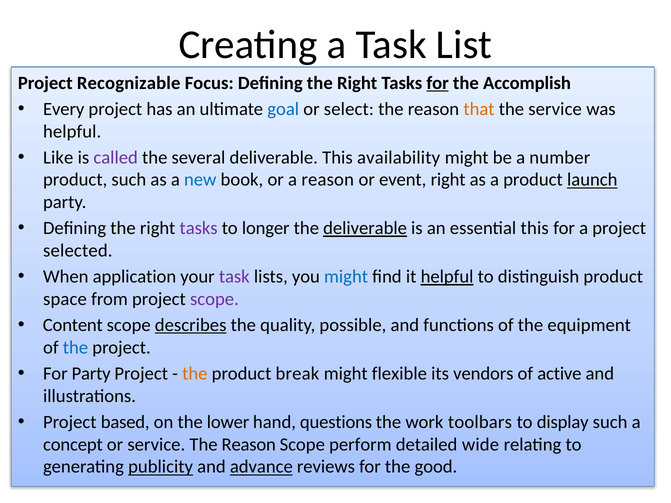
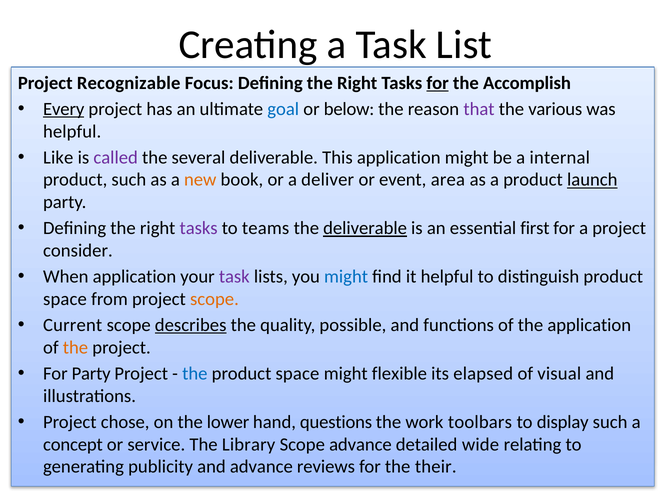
Every underline: none -> present
select: select -> below
that colour: orange -> purple
the service: service -> various
This availability: availability -> application
number: number -> internal
new colour: blue -> orange
a reason: reason -> deliver
event right: right -> area
longer: longer -> teams
essential this: this -> first
selected: selected -> consider
helpful at (447, 277) underline: present -> none
scope at (214, 299) colour: purple -> orange
Content: Content -> Current
the equipment: equipment -> application
the at (75, 348) colour: blue -> orange
the at (195, 374) colour: orange -> blue
break at (297, 374): break -> space
vendors: vendors -> elapsed
active: active -> visual
based: based -> chose
service The Reason: Reason -> Library
Scope perform: perform -> advance
publicity underline: present -> none
advance at (261, 467) underline: present -> none
good: good -> their
